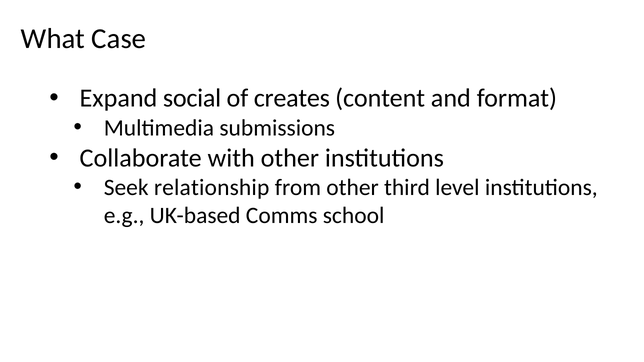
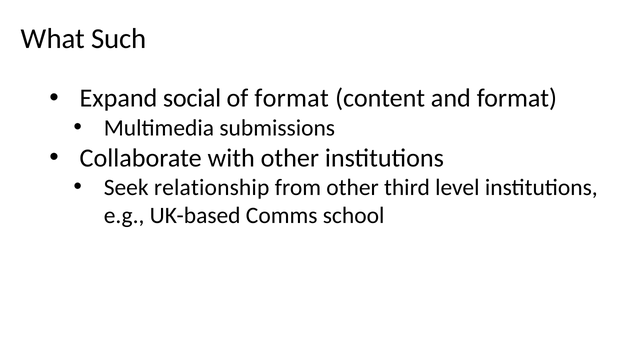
Case: Case -> Such
of creates: creates -> format
